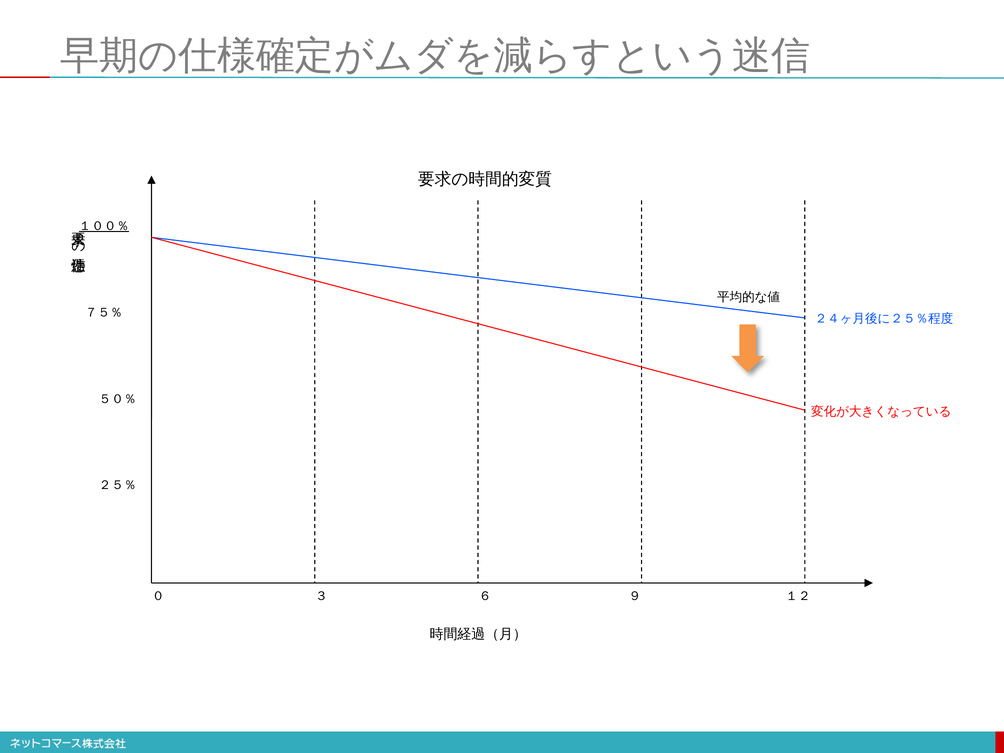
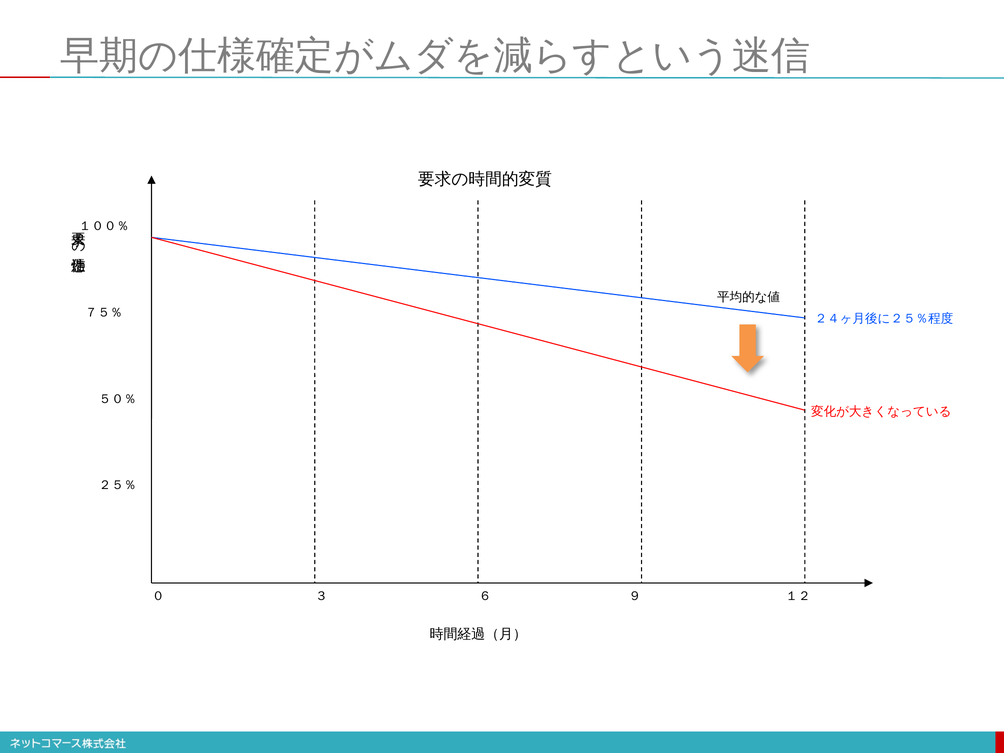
１００％ underline: present -> none
